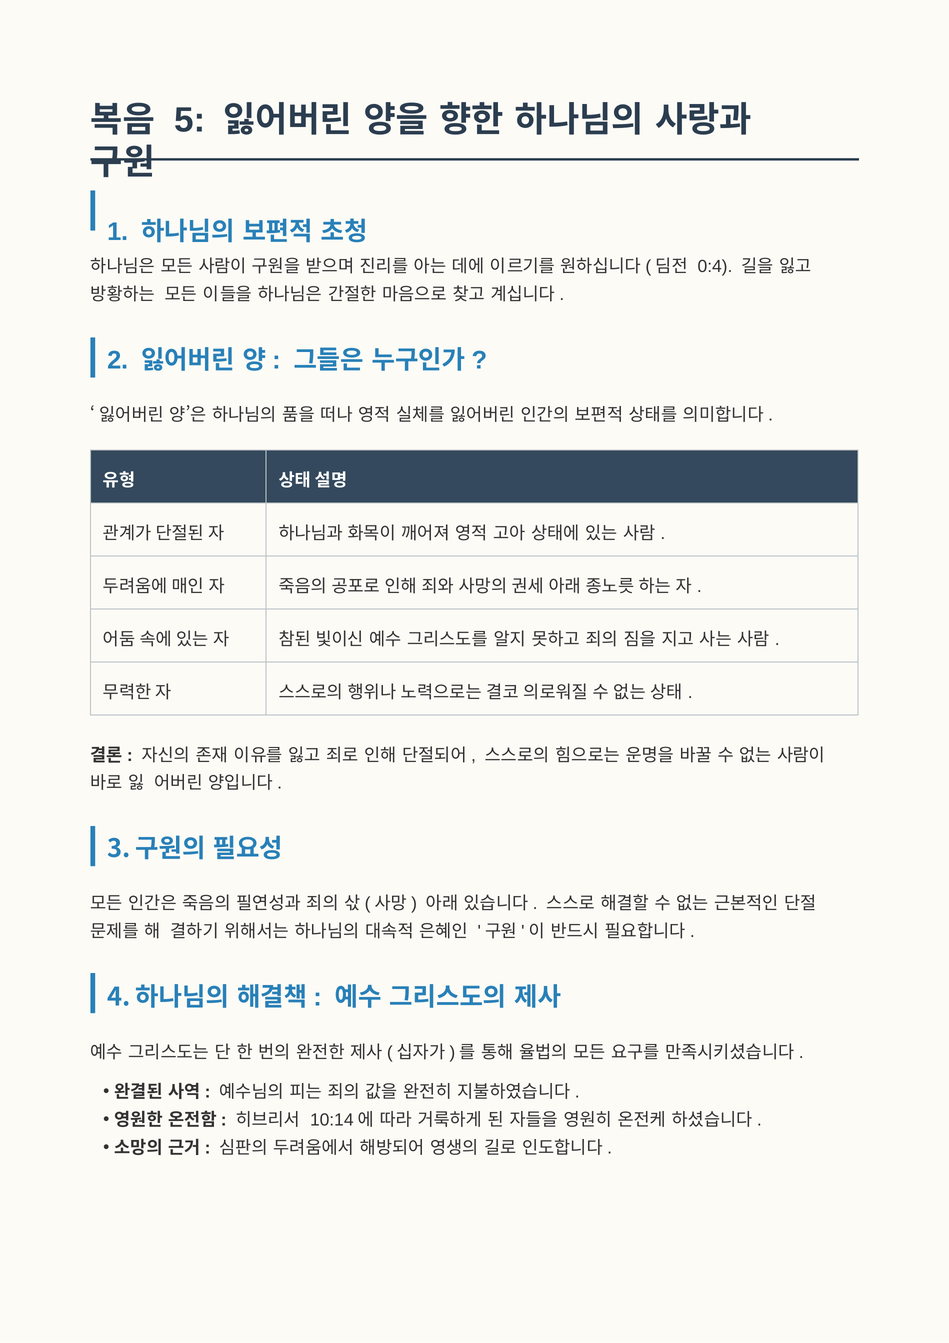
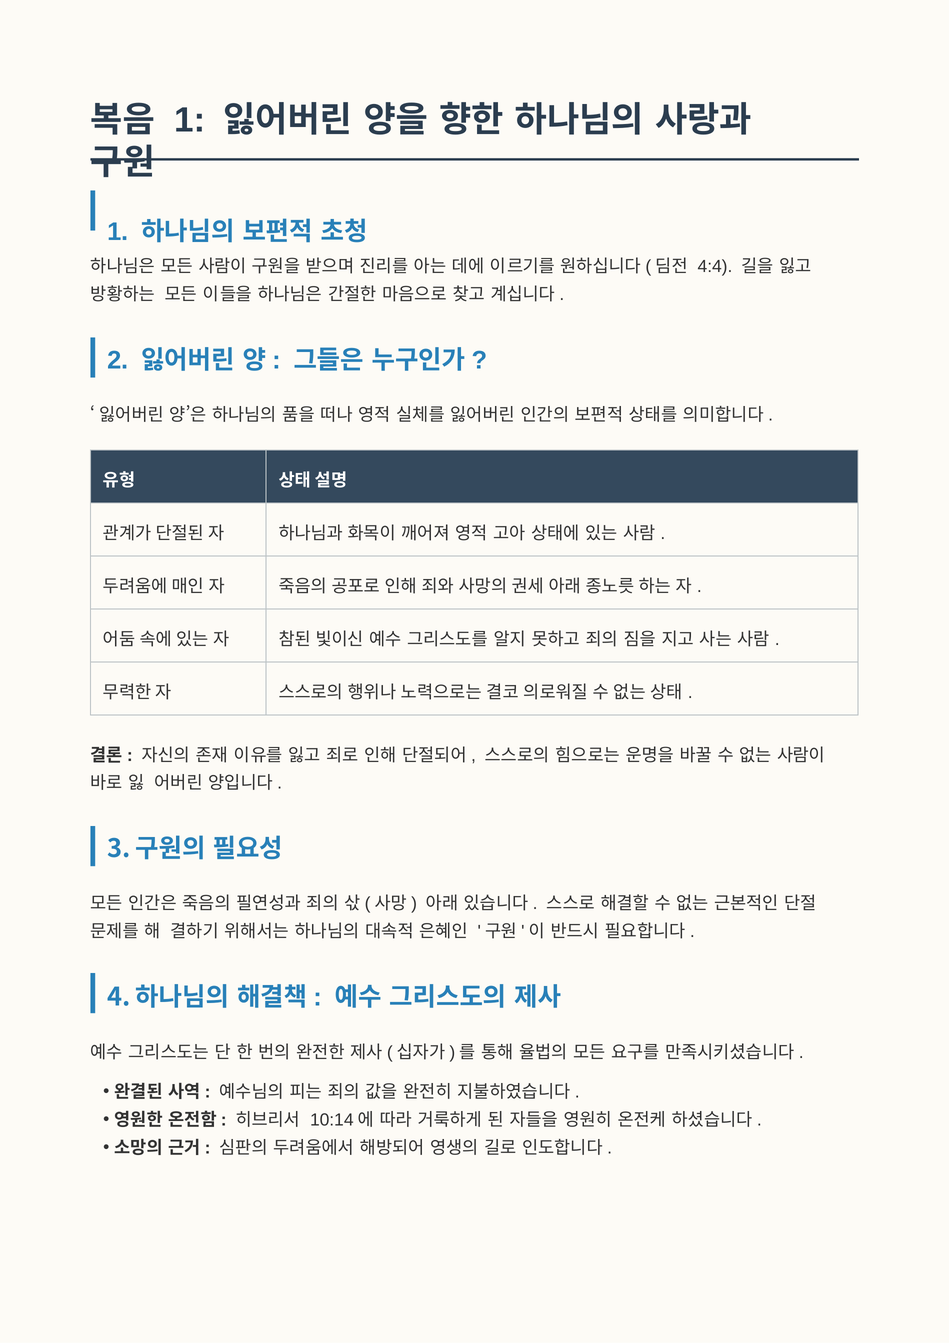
5 at (190, 120): 5 -> 1
0:4: 0:4 -> 4:4
